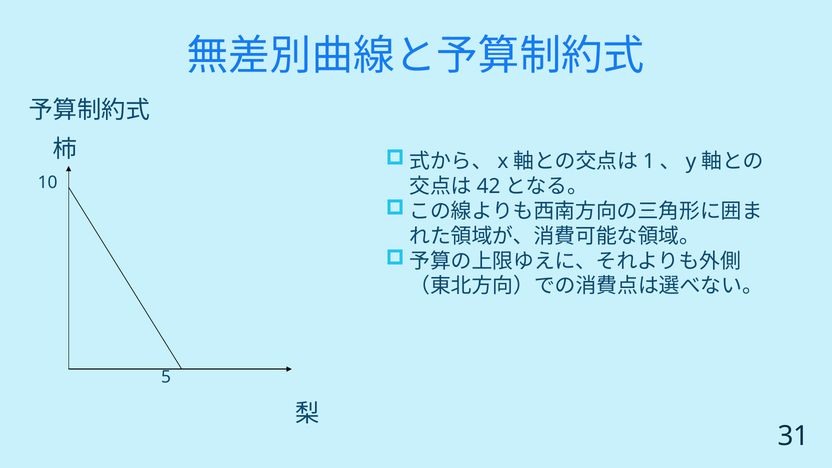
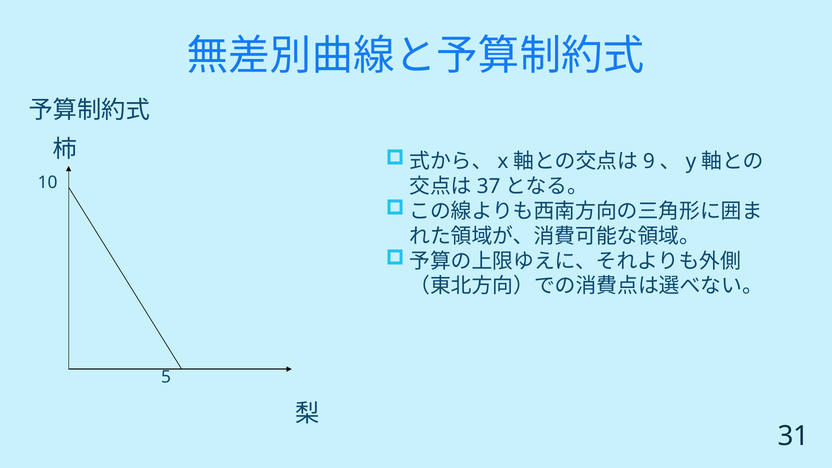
1: 1 -> 9
42: 42 -> 37
